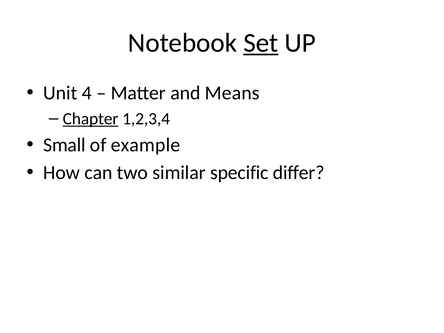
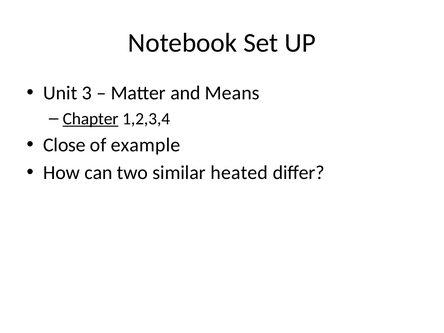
Set underline: present -> none
4: 4 -> 3
Small: Small -> Close
specific: specific -> heated
